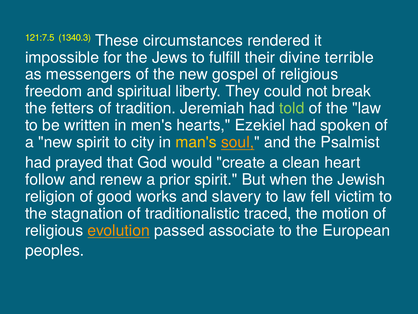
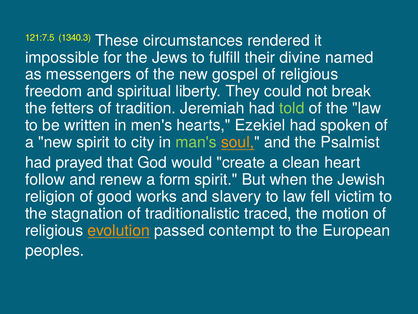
terrible: terrible -> named
man's colour: yellow -> light green
prior: prior -> form
associate: associate -> contempt
